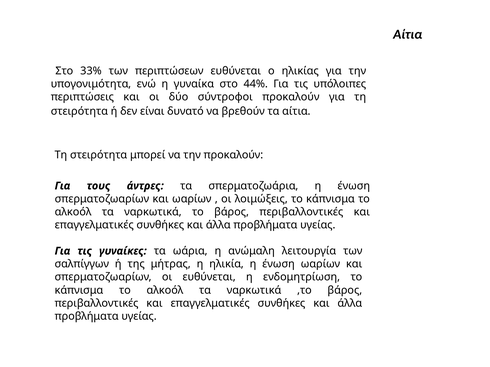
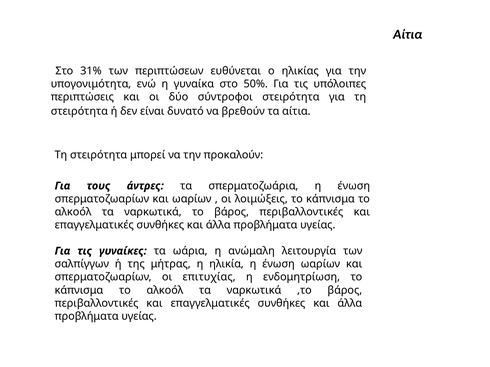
33%: 33% -> 31%
44%: 44% -> 50%
σύντροφοι προκαλούν: προκαλούν -> στειρότητα
οι ευθύνεται: ευθύνεται -> επιτυχίας
